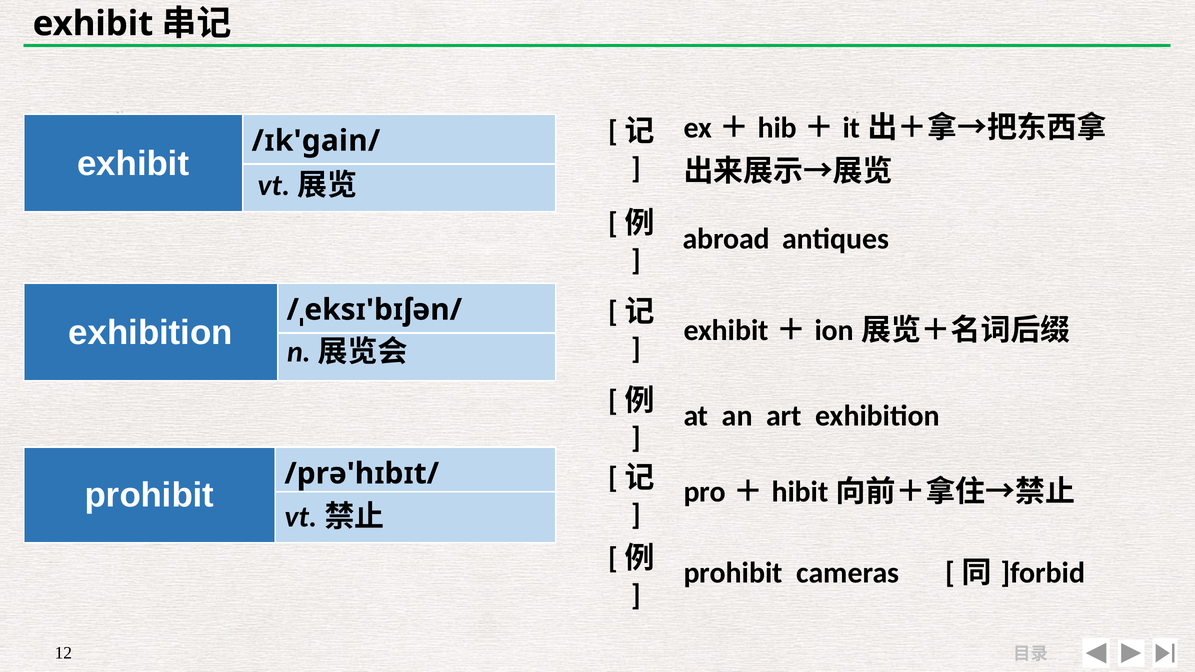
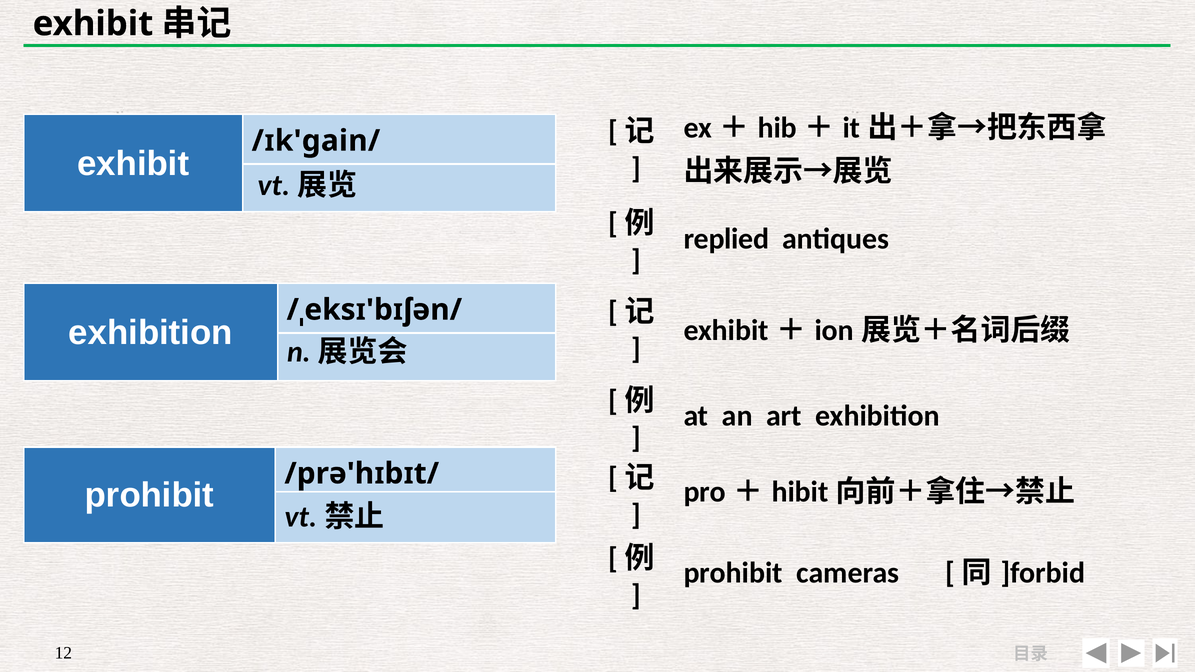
abroad: abroad -> replied
